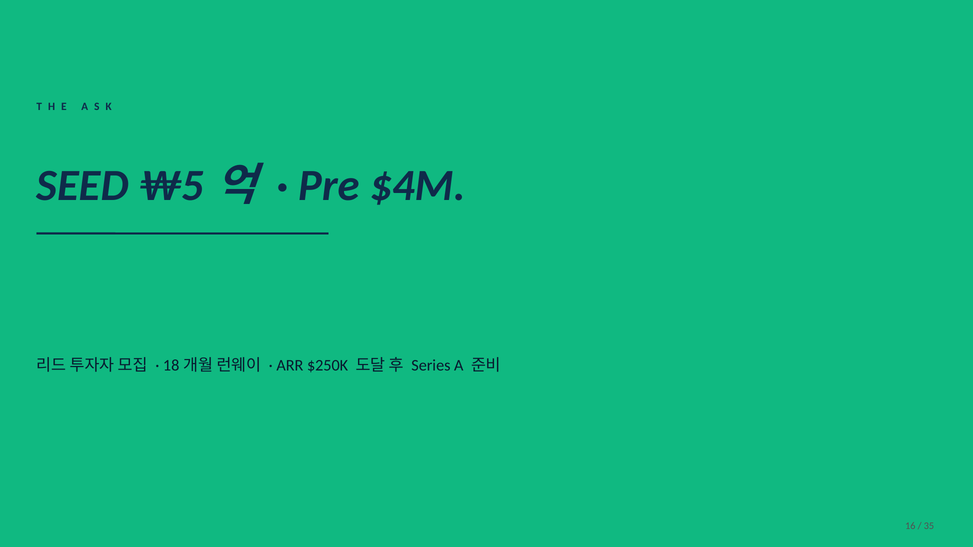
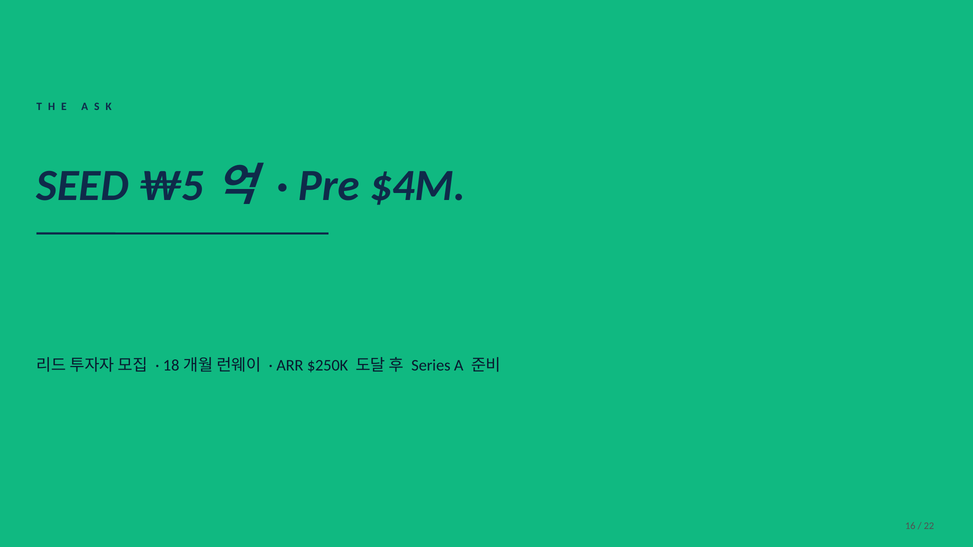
35: 35 -> 22
